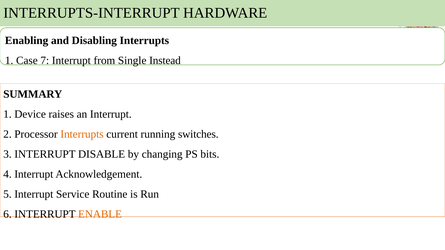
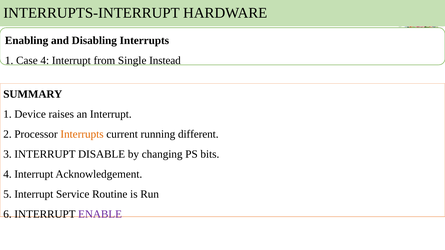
Case 7: 7 -> 4
switches: switches -> different
ENABLE colour: orange -> purple
